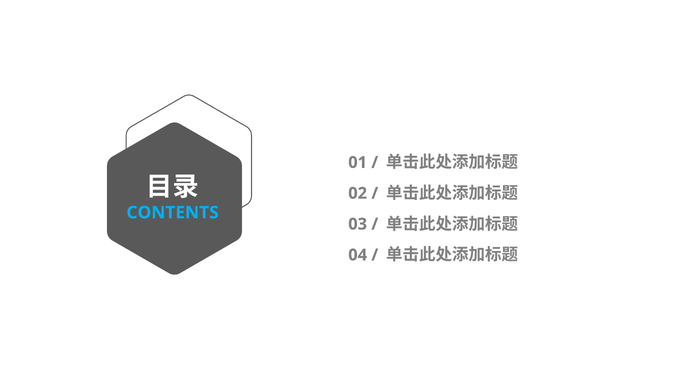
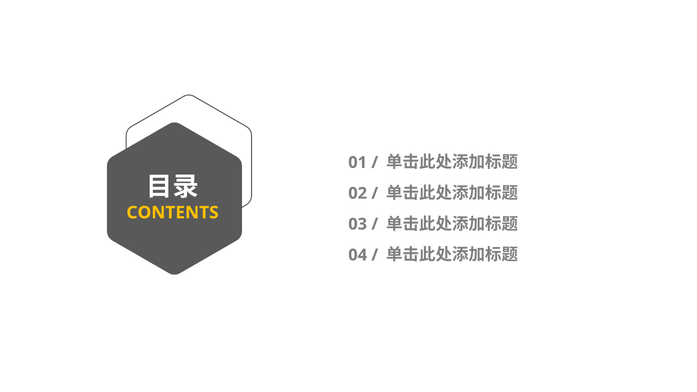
CONTENTS colour: light blue -> yellow
